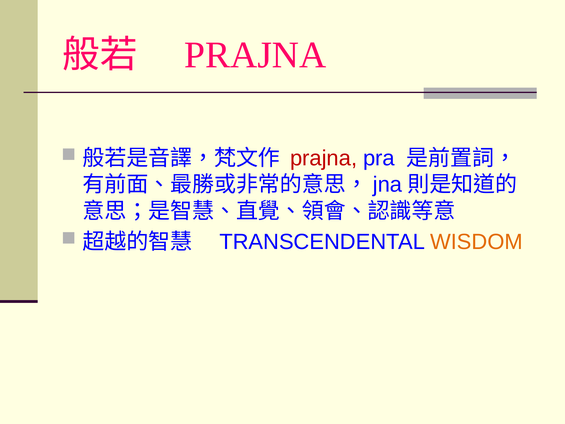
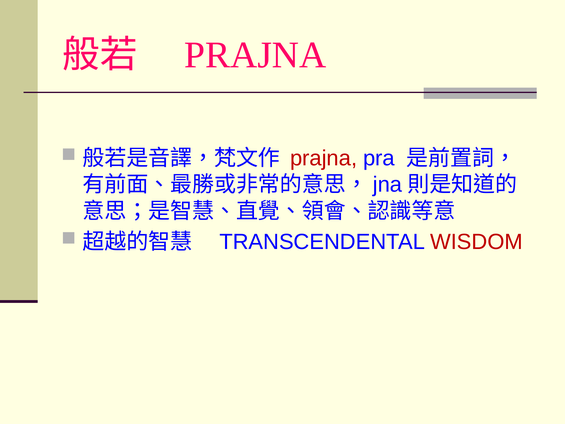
WISDOM colour: orange -> red
